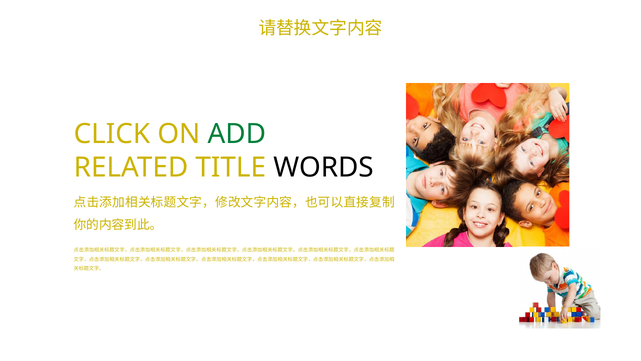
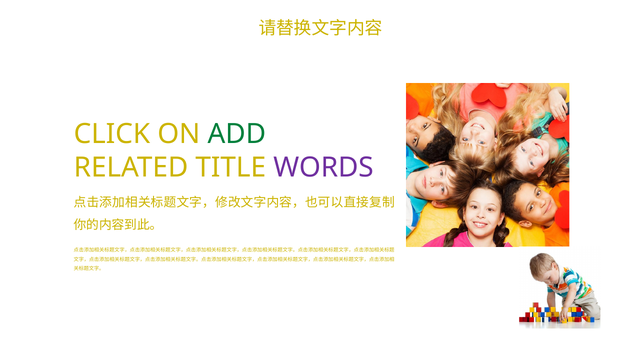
WORDS colour: black -> purple
